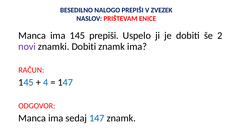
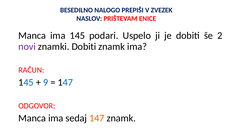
145 prepiši: prepiši -> podari
4: 4 -> 9
147 at (97, 118) colour: blue -> orange
